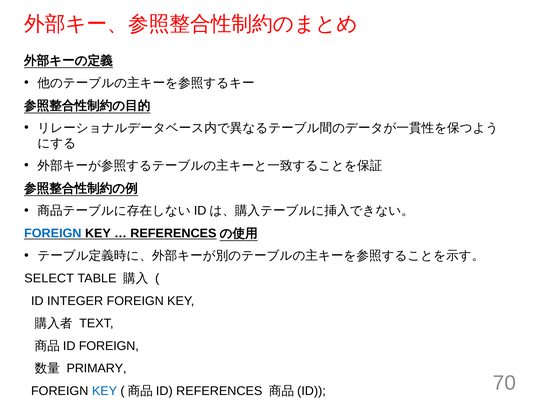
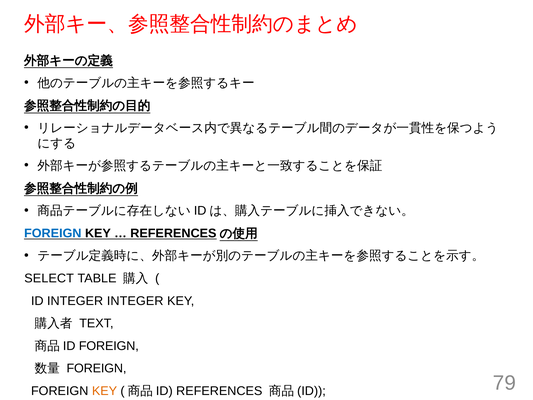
INTEGER FOREIGN: FOREIGN -> INTEGER
PRIMARY at (96, 368): PRIMARY -> FOREIGN
KEY at (105, 391) colour: blue -> orange
70: 70 -> 79
